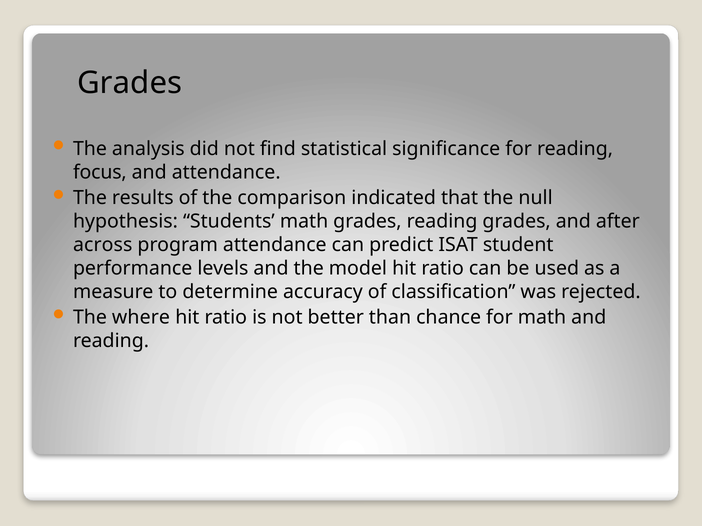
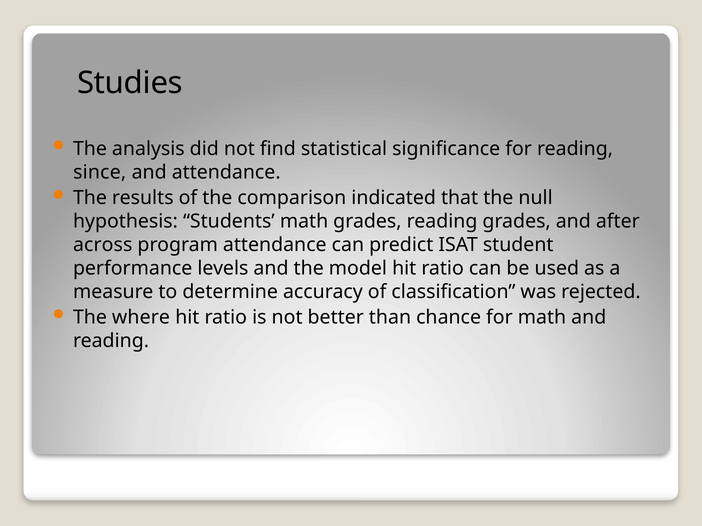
Grades at (130, 83): Grades -> Studies
focus: focus -> since
